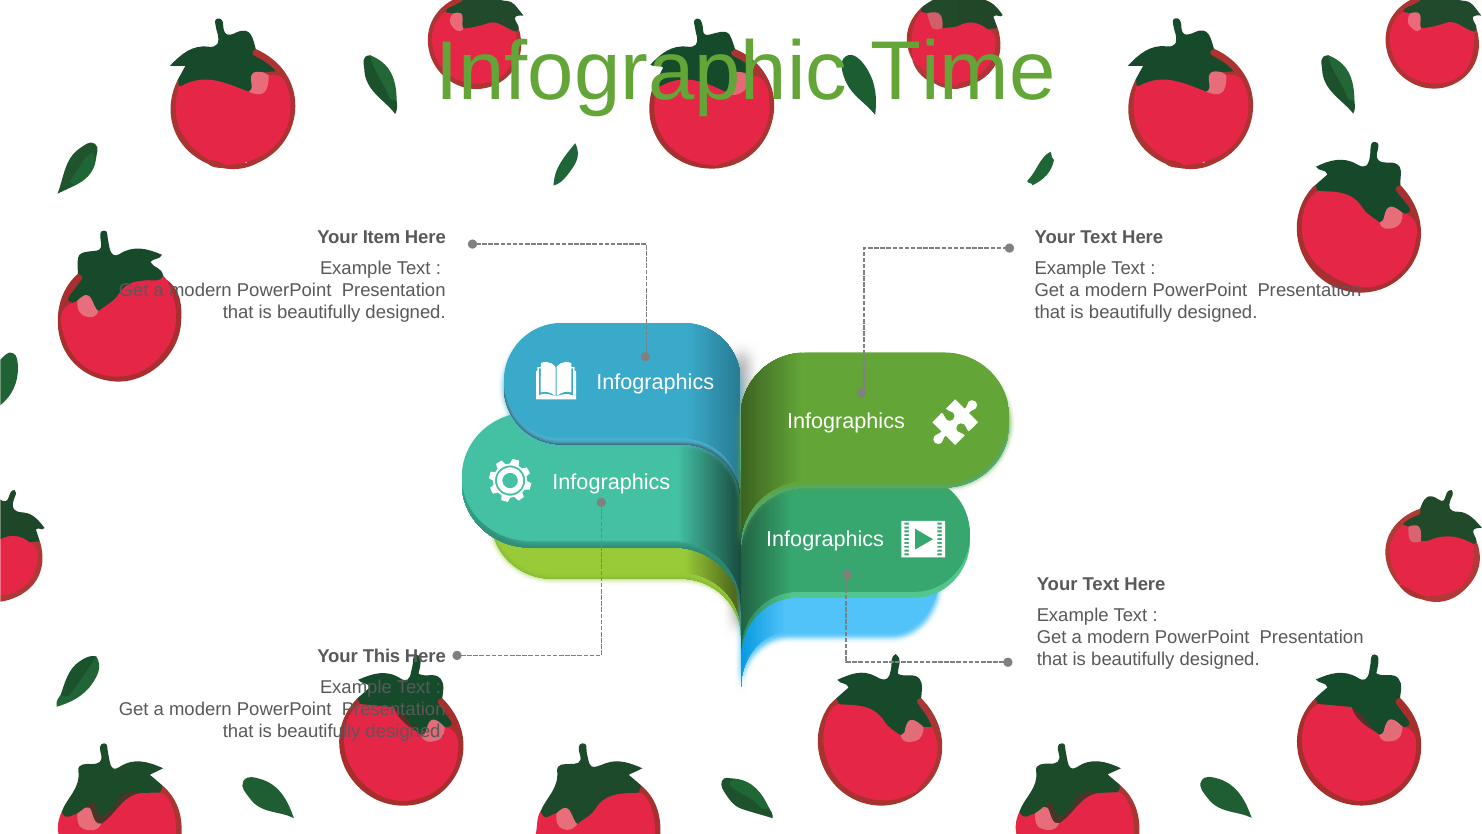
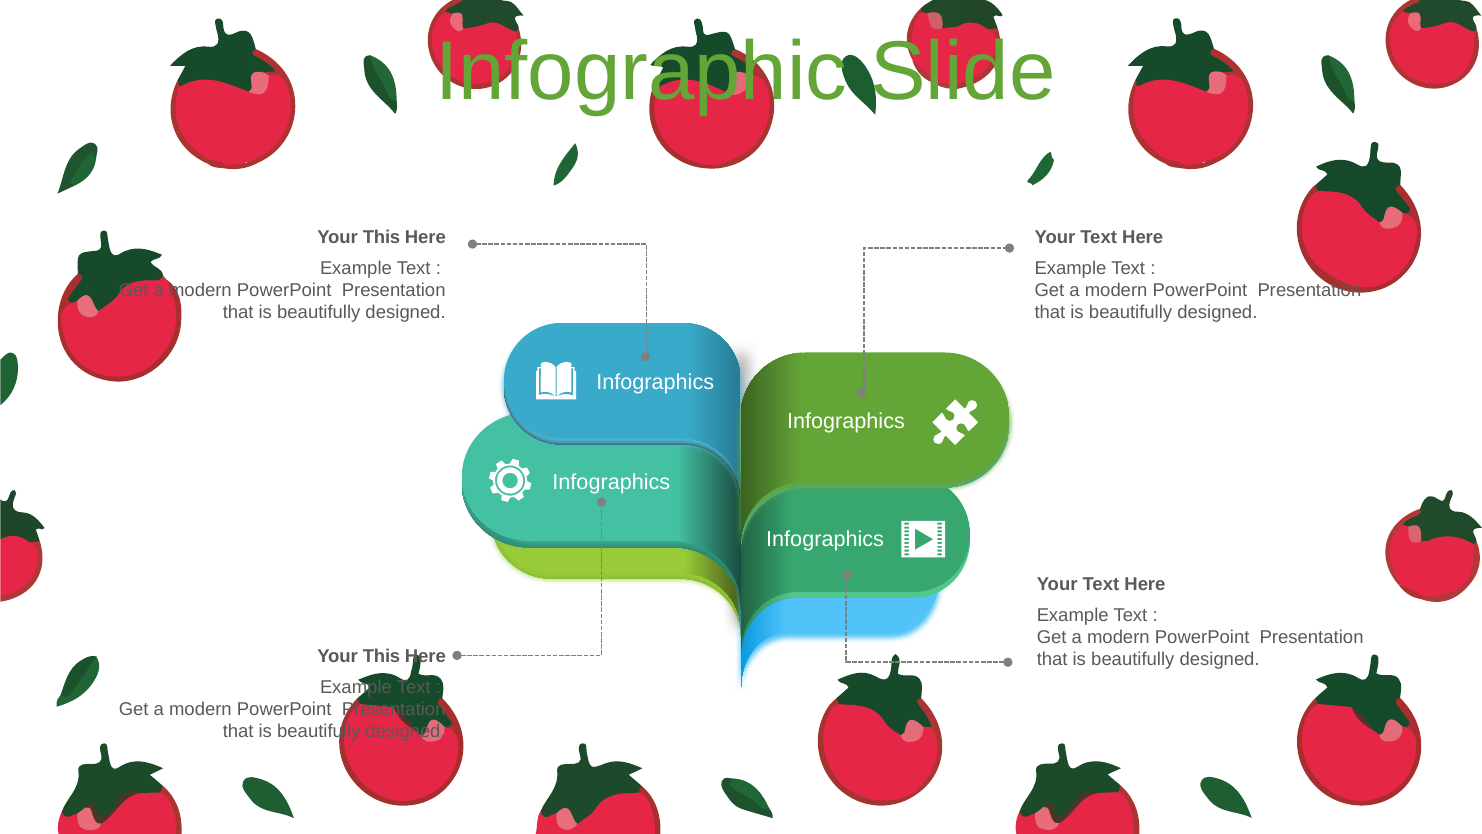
Time: Time -> Slide
Item at (382, 237): Item -> This
